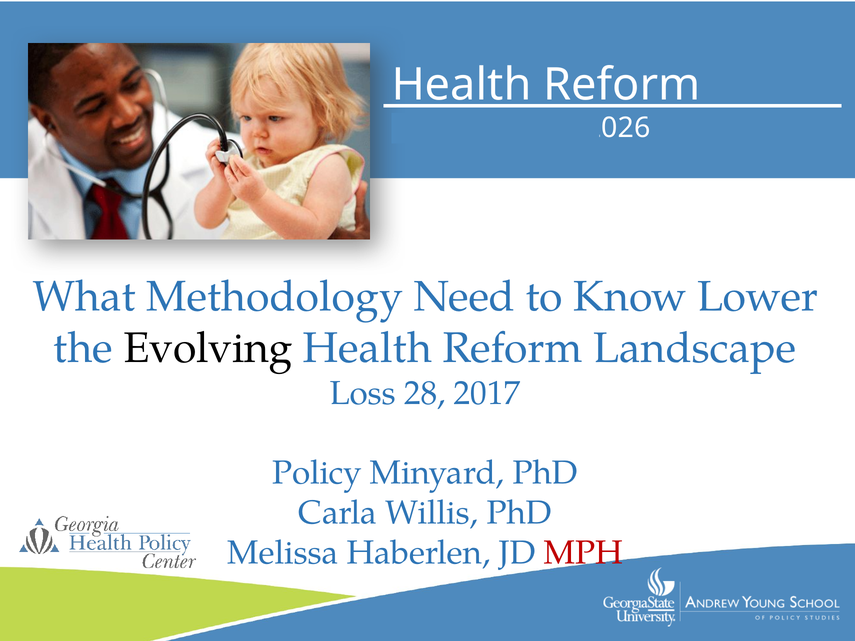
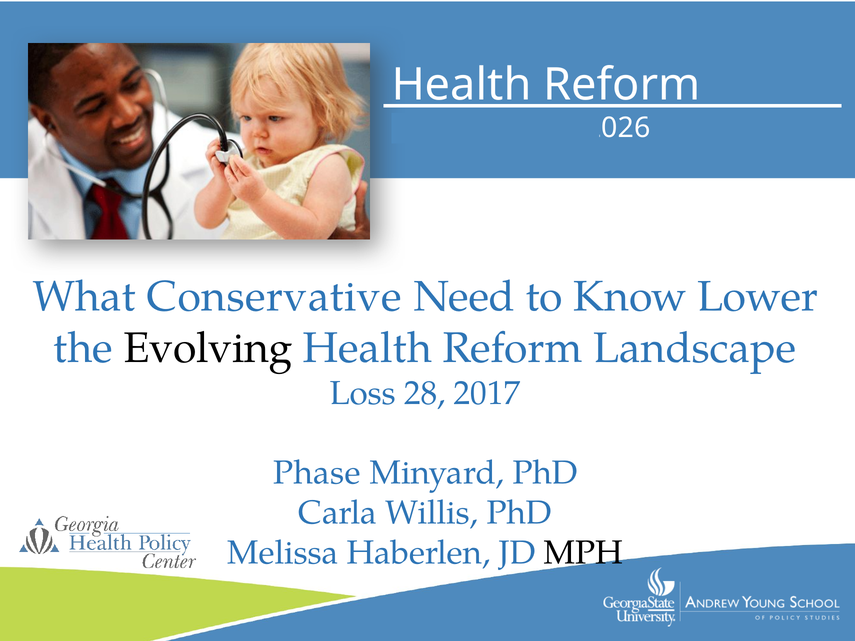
Methodology: Methodology -> Conservative
Policy: Policy -> Phase
MPH colour: red -> black
